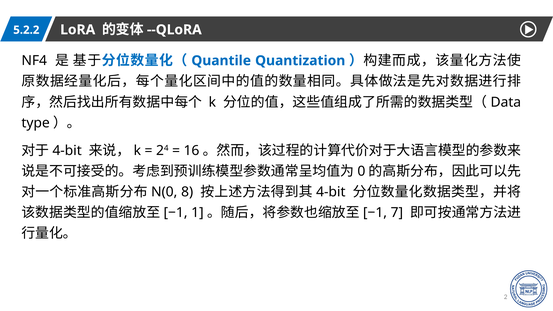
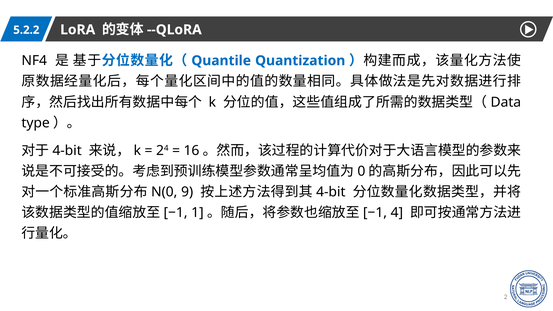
8: 8 -> 9
7: 7 -> 4
